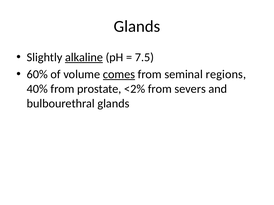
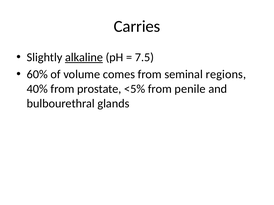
Glands at (137, 27): Glands -> Carries
comes underline: present -> none
<2%: <2% -> <5%
severs: severs -> penile
